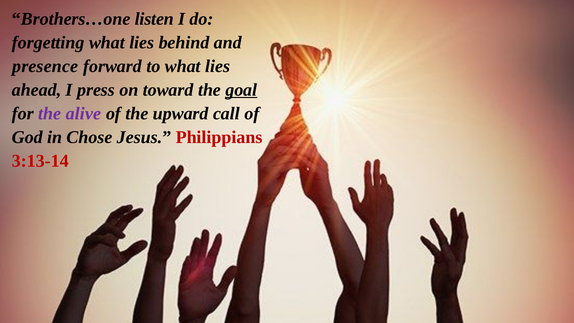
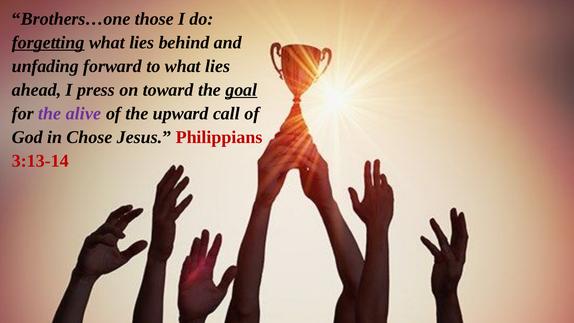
listen: listen -> those
forgetting underline: none -> present
presence: presence -> unfading
